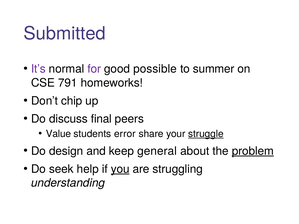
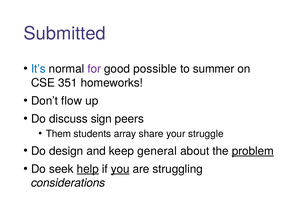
It’s colour: purple -> blue
791: 791 -> 351
chip: chip -> flow
final: final -> sign
Value: Value -> Them
error: error -> array
struggle underline: present -> none
help underline: none -> present
understanding: understanding -> considerations
